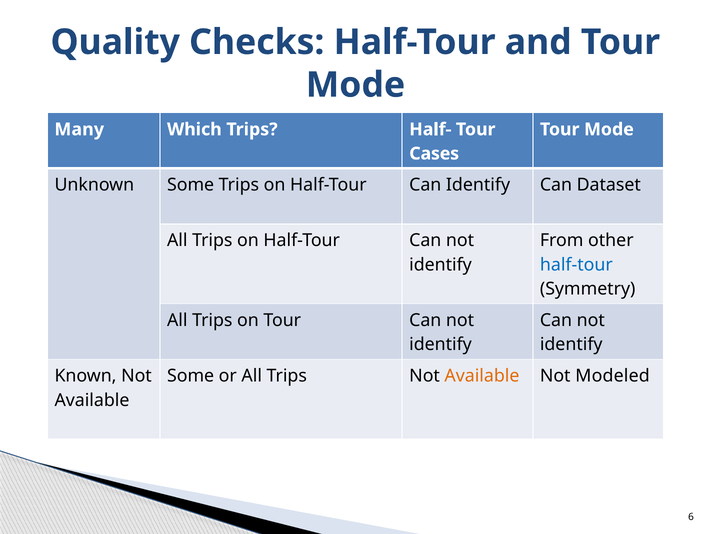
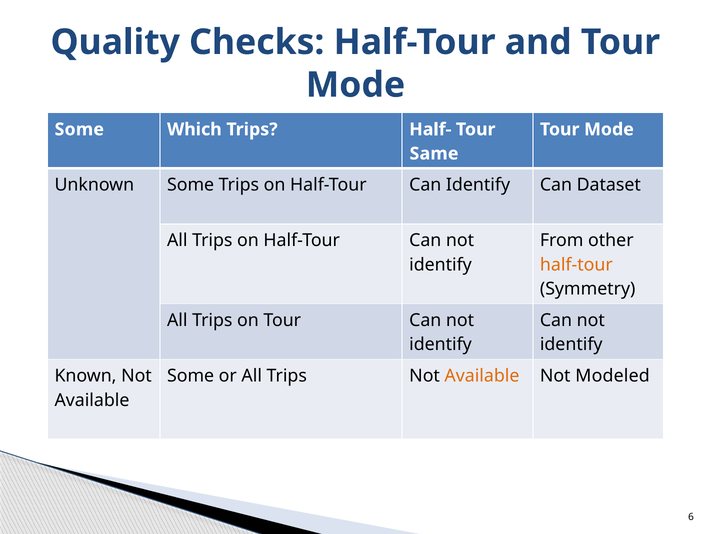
Many at (79, 129): Many -> Some
Cases: Cases -> Same
half-tour at (576, 264) colour: blue -> orange
